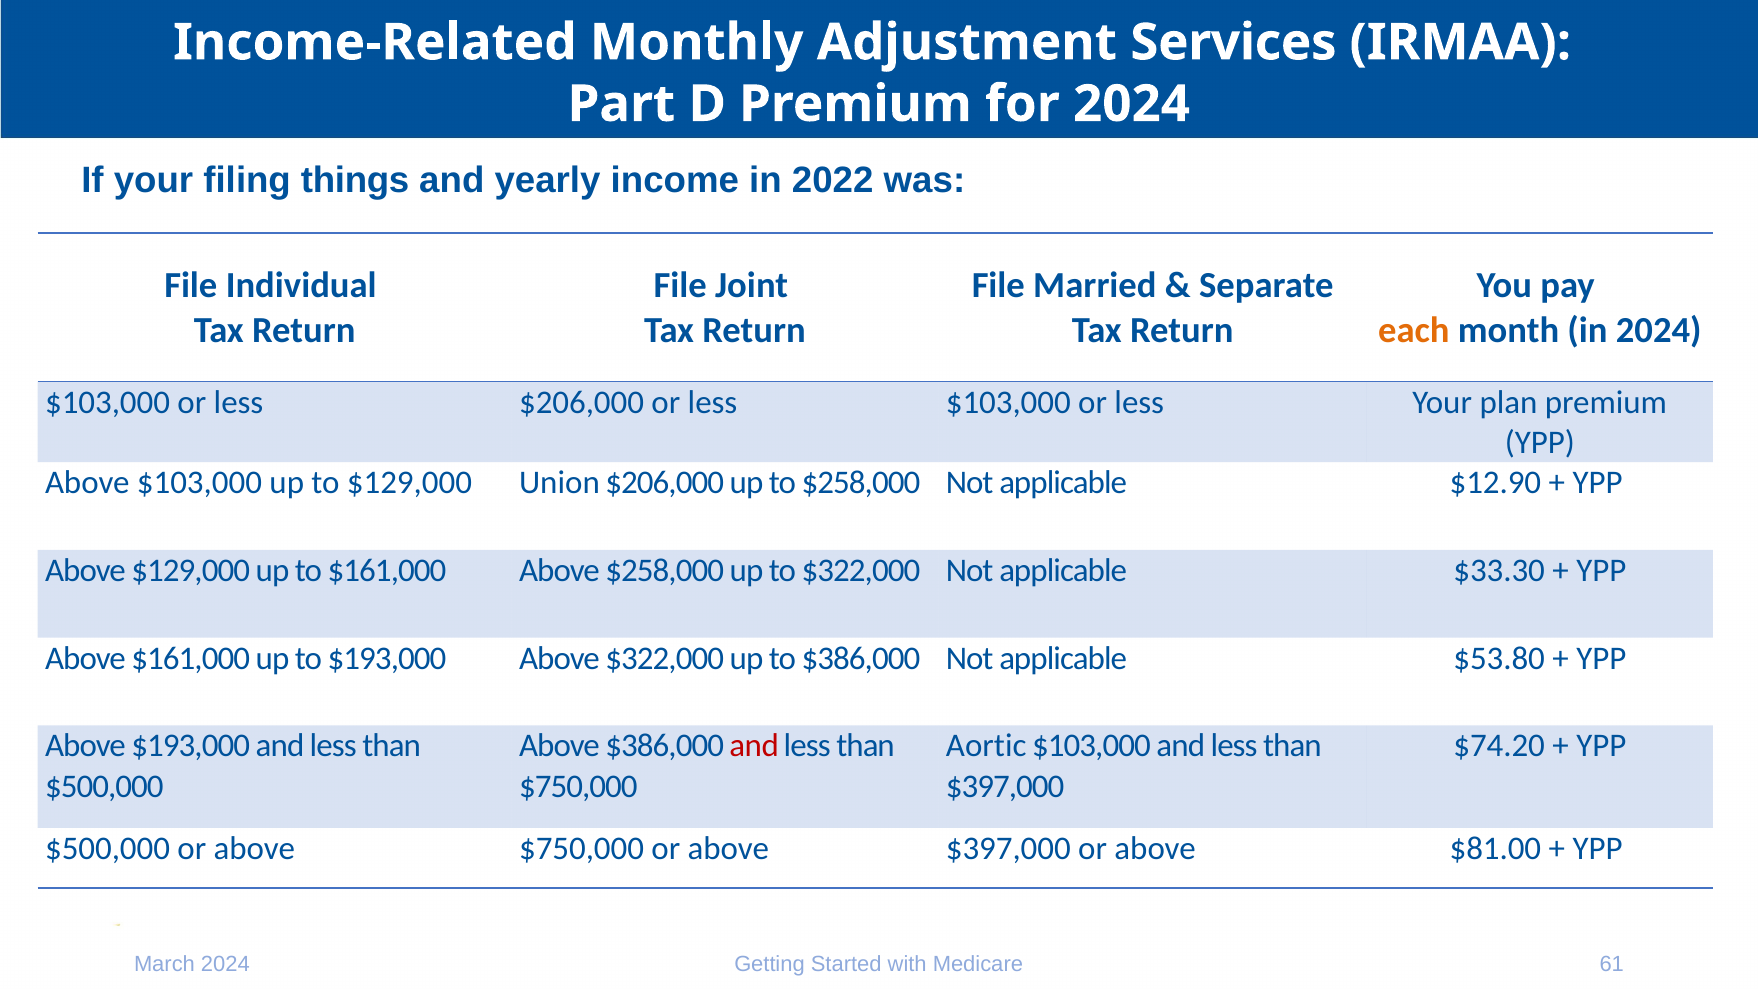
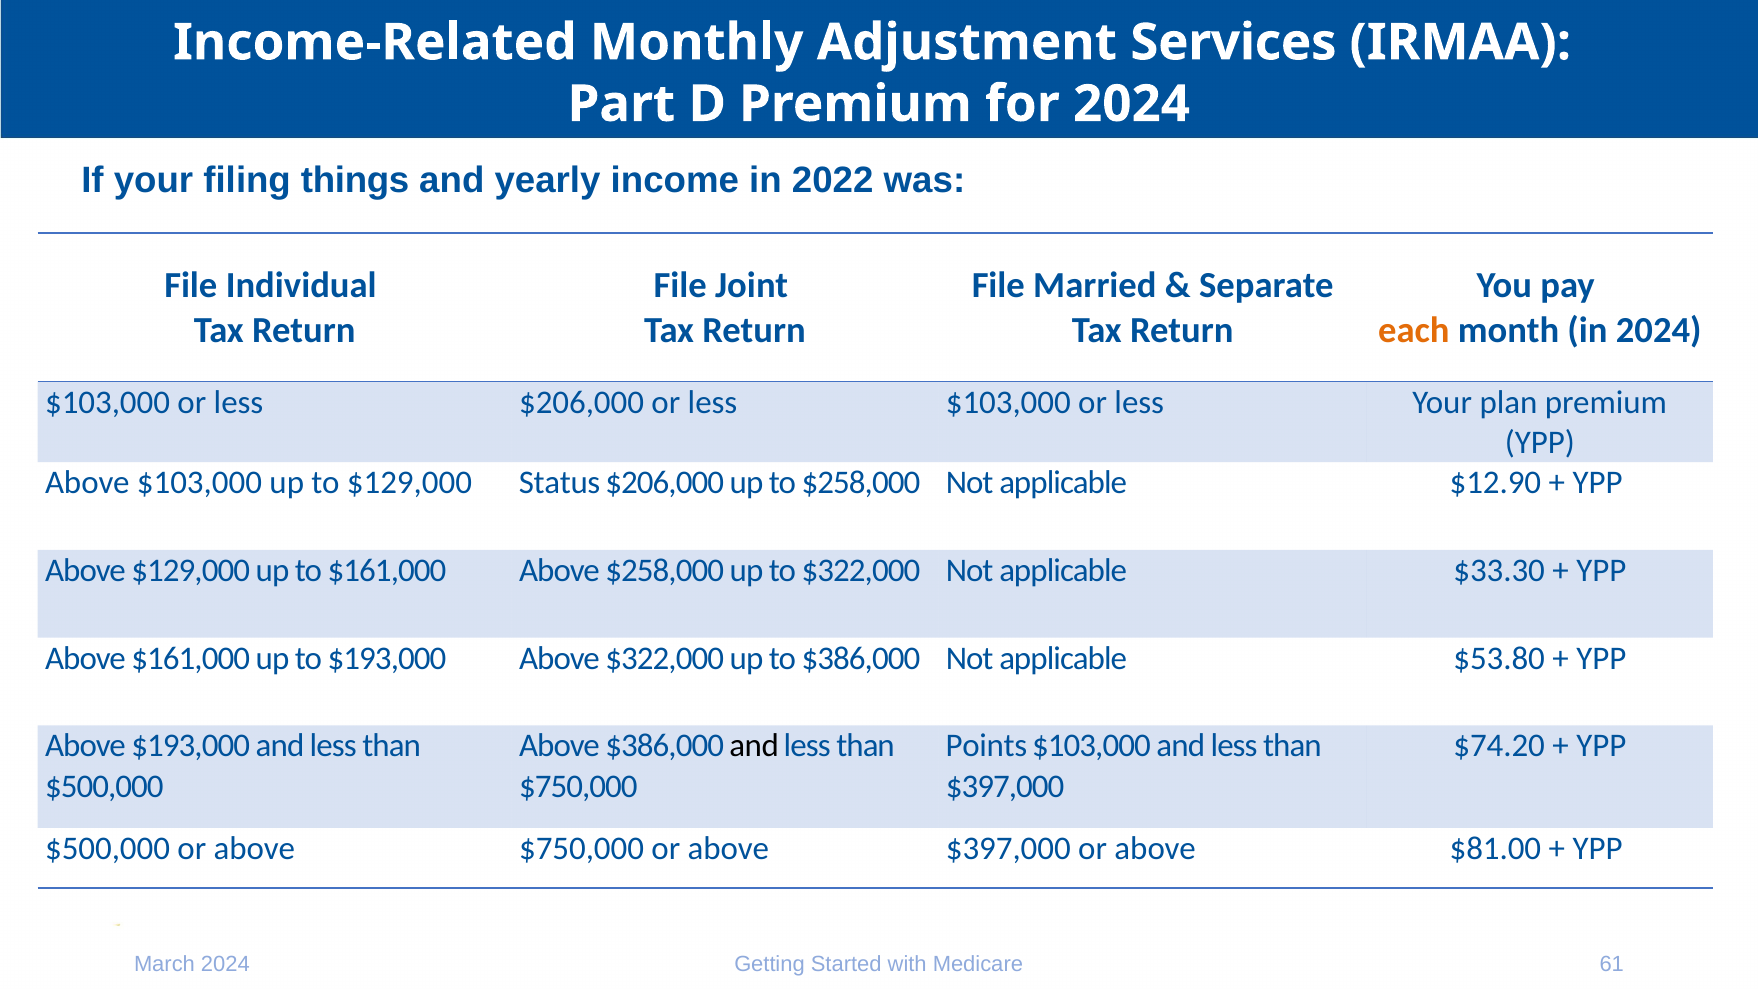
Union: Union -> Status
and at (754, 746) colour: red -> black
Aortic: Aortic -> Points
